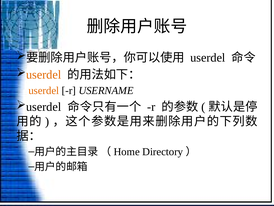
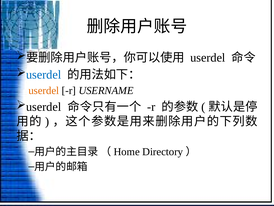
userdel at (44, 75) colour: orange -> blue
